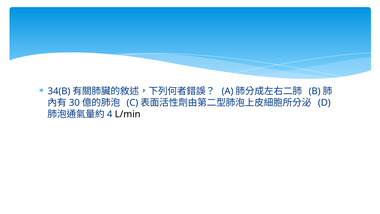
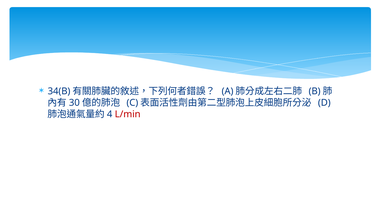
L/min colour: black -> red
